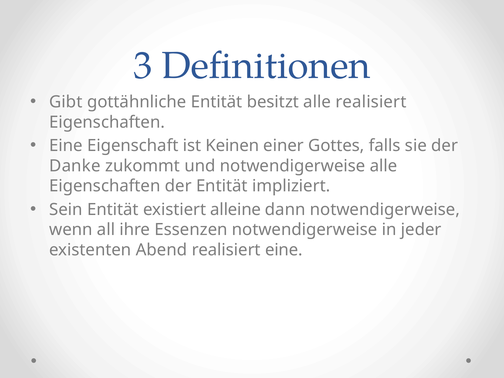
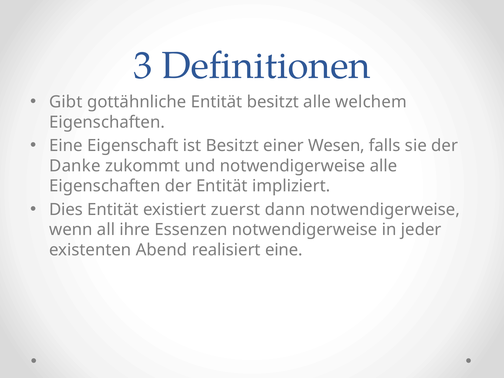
alle realisiert: realisiert -> welchem
ist Keinen: Keinen -> Besitzt
Gottes: Gottes -> Wesen
Sein: Sein -> Dies
alleine: alleine -> zuerst
